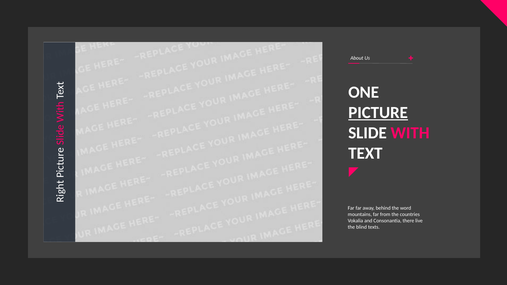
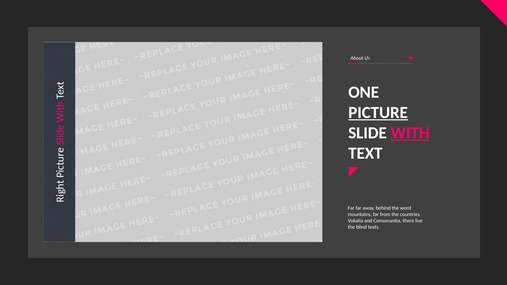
WITH underline: none -> present
